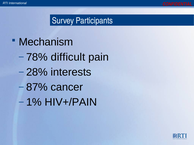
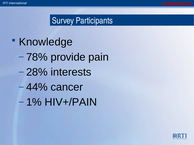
Mechanism: Mechanism -> Knowledge
difficult: difficult -> provide
87%: 87% -> 44%
